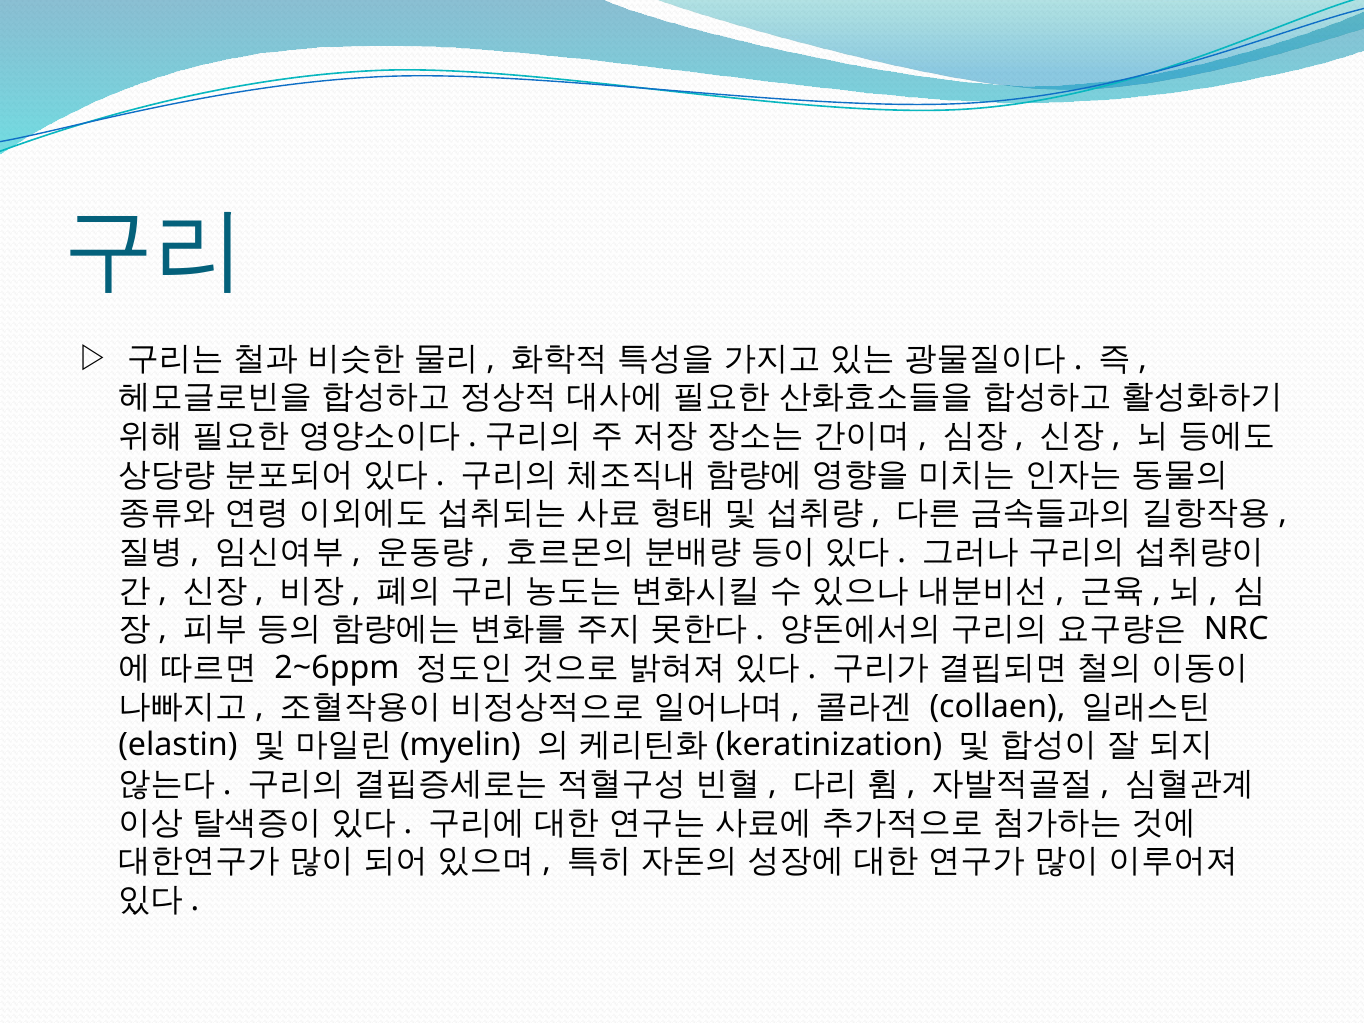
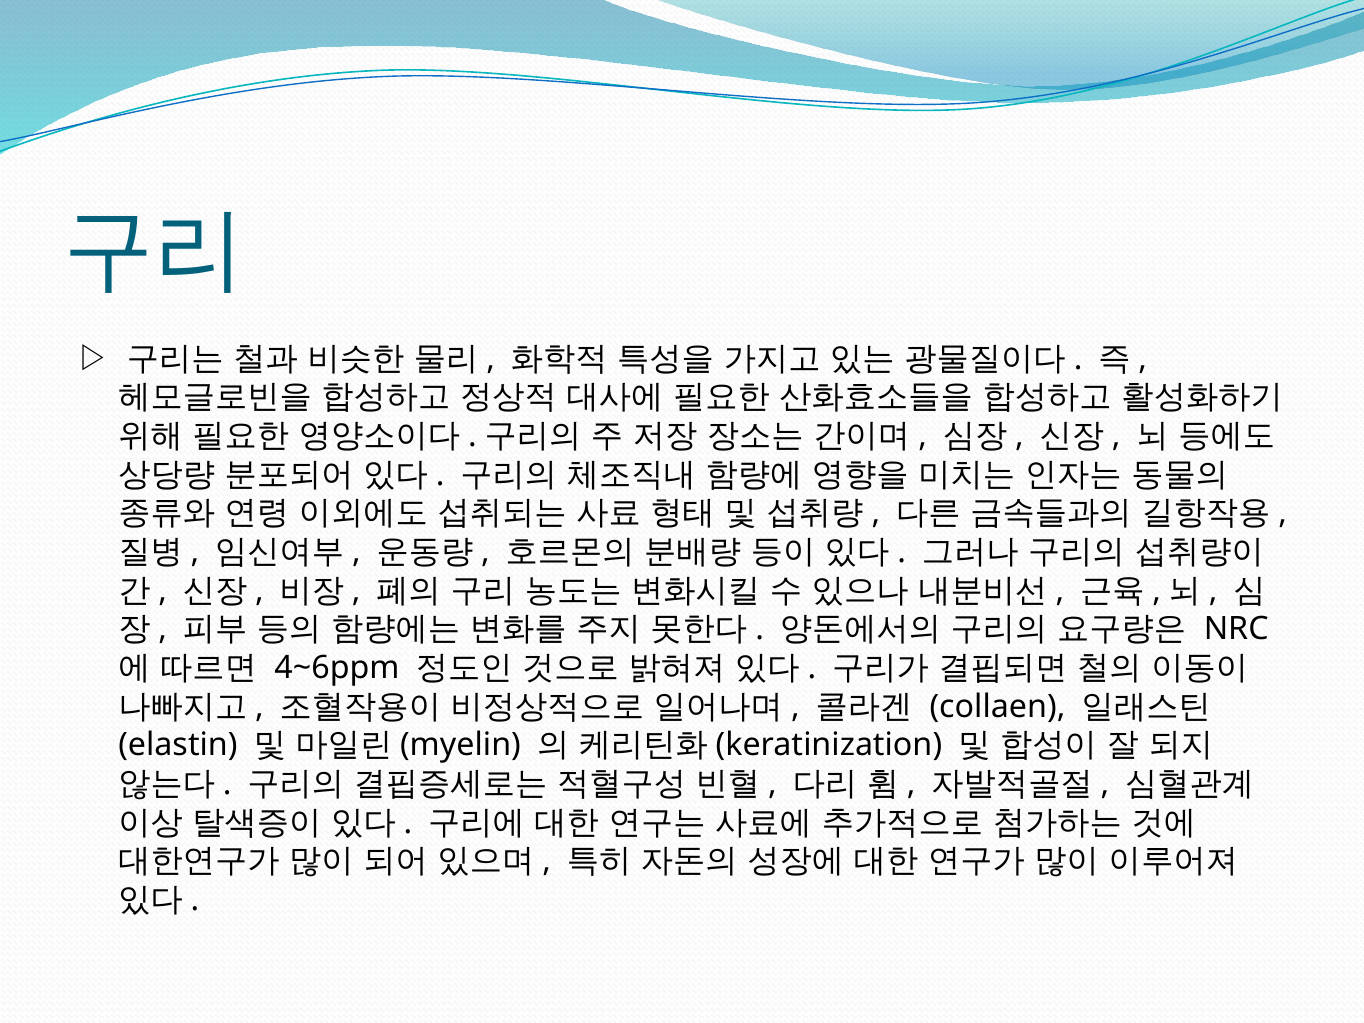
2~6ppm: 2~6ppm -> 4~6ppm
